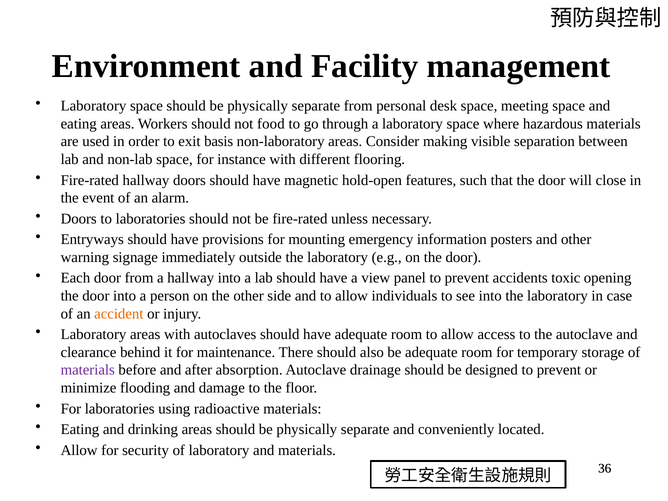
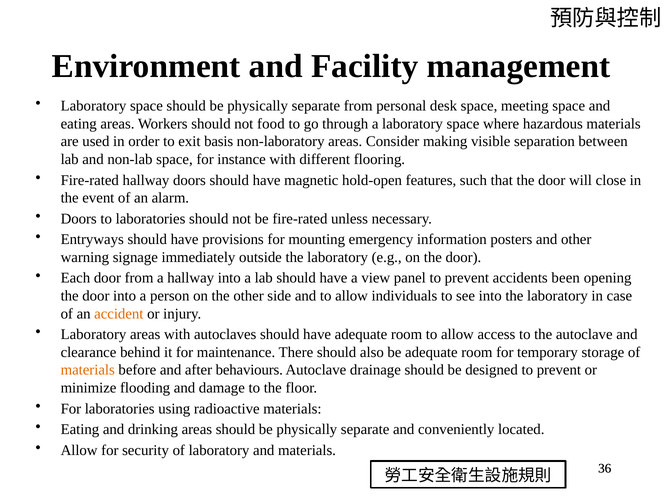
toxic: toxic -> been
materials at (88, 370) colour: purple -> orange
absorption: absorption -> behaviours
